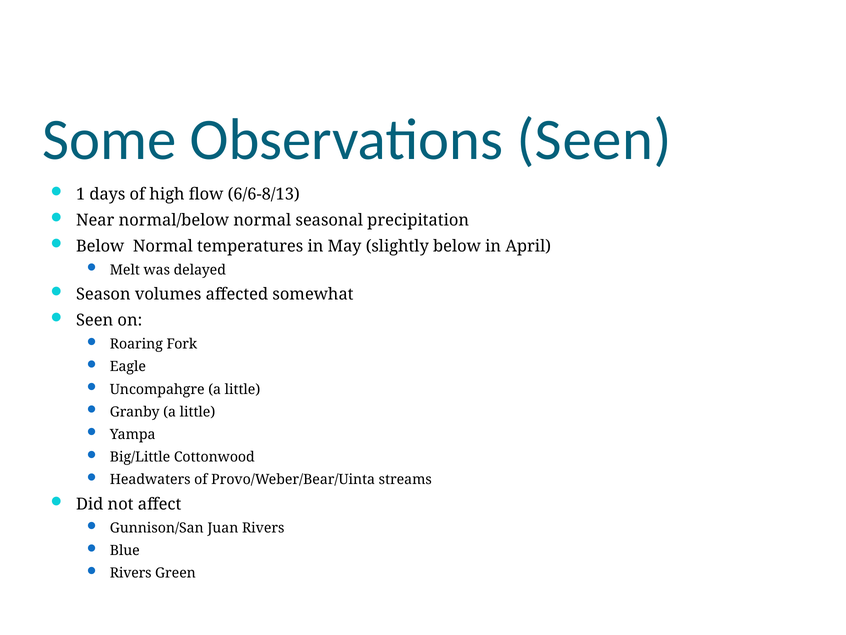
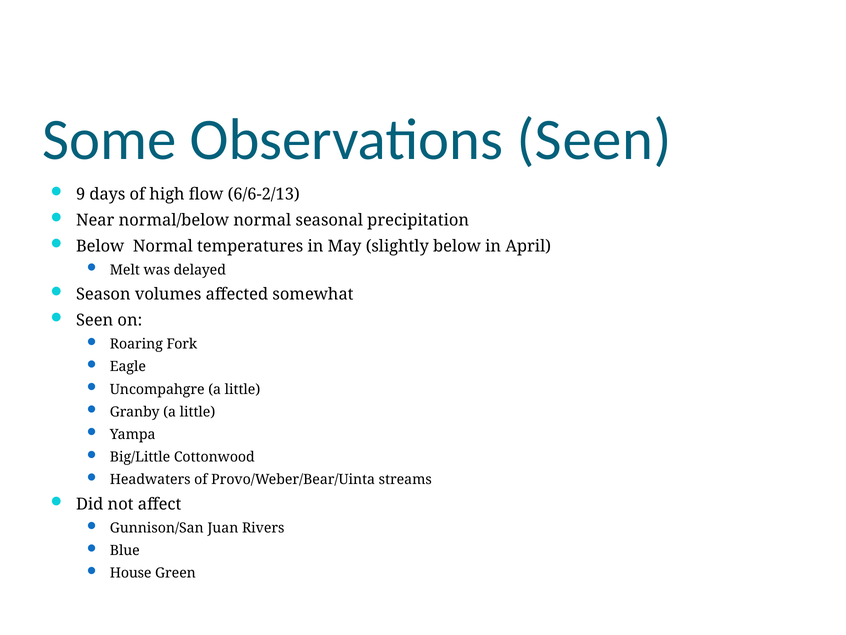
1: 1 -> 9
6/6-8/13: 6/6-8/13 -> 6/6-2/13
Rivers at (131, 573): Rivers -> House
